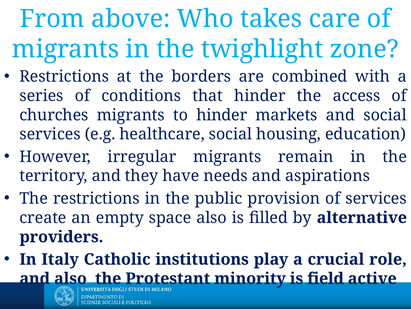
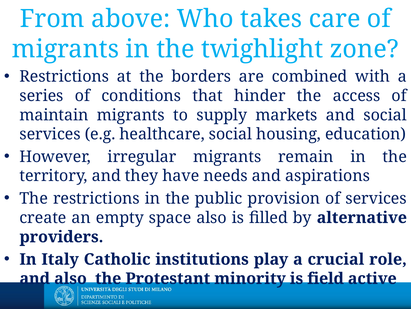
churches: churches -> maintain
to hinder: hinder -> supply
